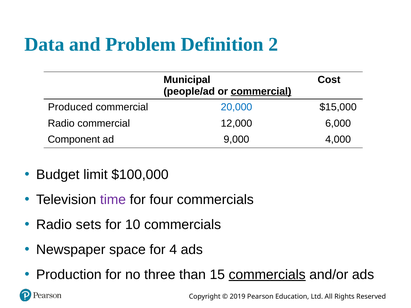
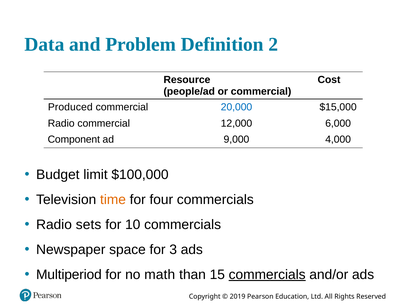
Municipal: Municipal -> Resource
commercial at (261, 91) underline: present -> none
time colour: purple -> orange
4: 4 -> 3
Production: Production -> Multiperiod
three: three -> math
